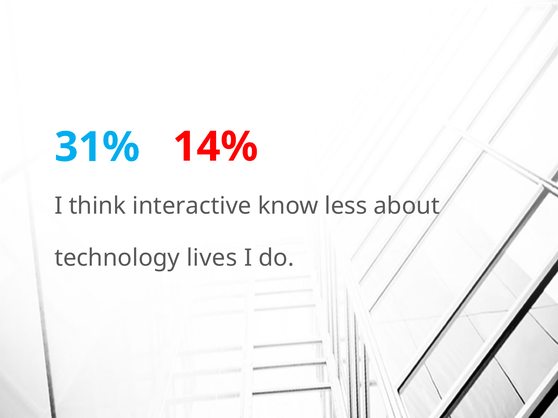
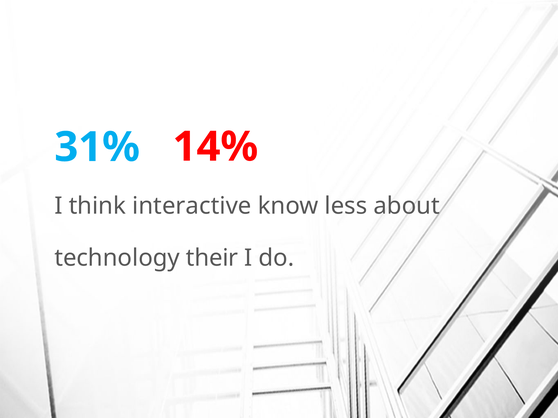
lives: lives -> their
